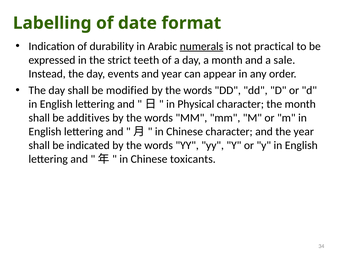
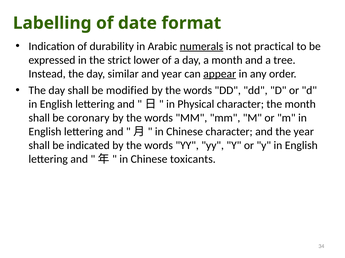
teeth: teeth -> lower
sale: sale -> tree
events: events -> similar
appear underline: none -> present
additives: additives -> coronary
